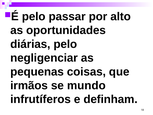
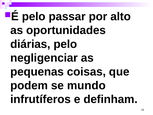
irmãos: irmãos -> podem
